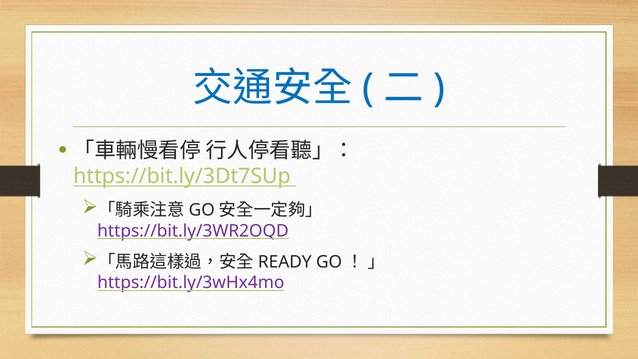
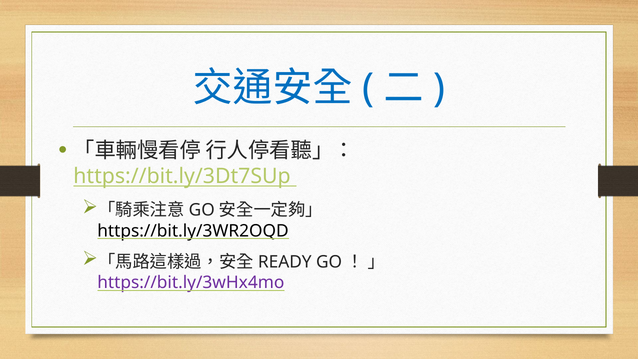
https://bit.ly/3WR2OQD colour: purple -> black
